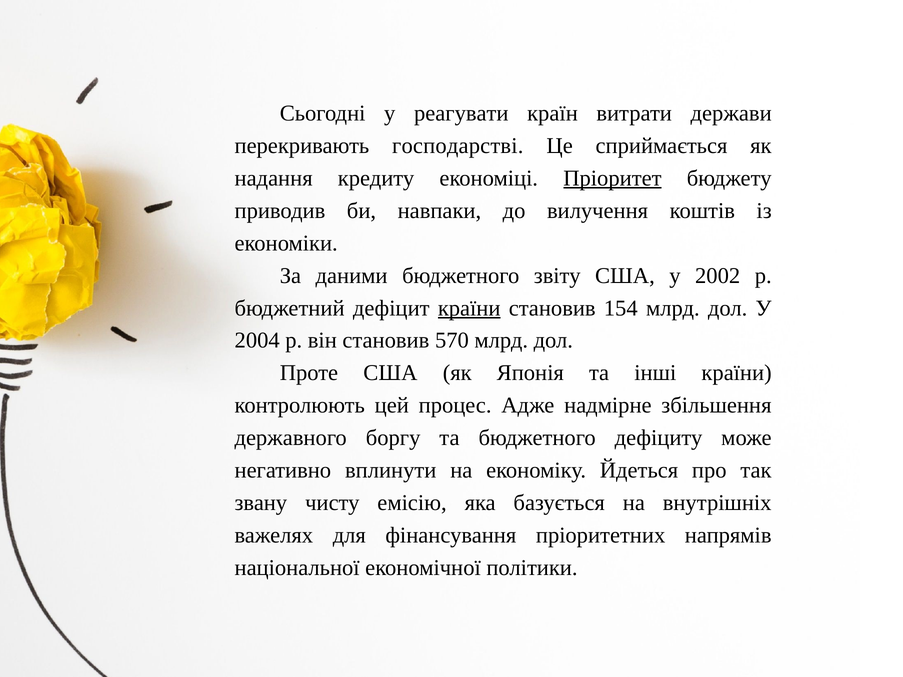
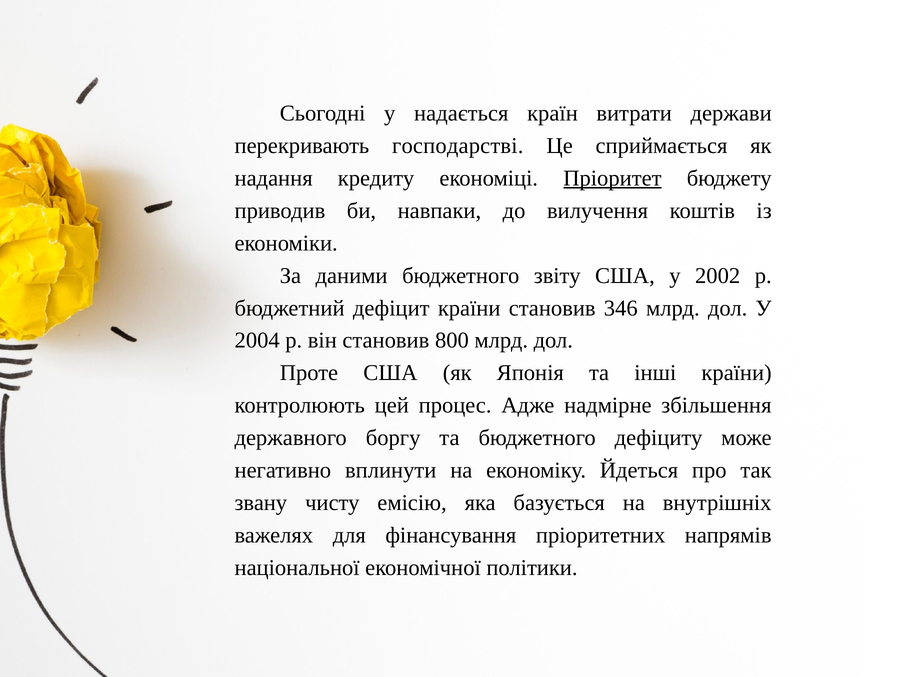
реагувати: реагувати -> надається
країни at (469, 308) underline: present -> none
154: 154 -> 346
570: 570 -> 800
